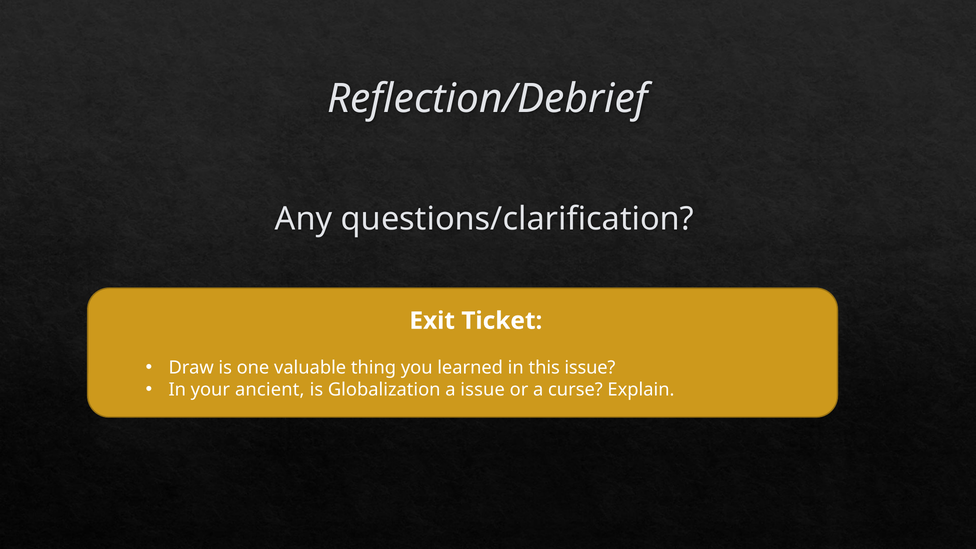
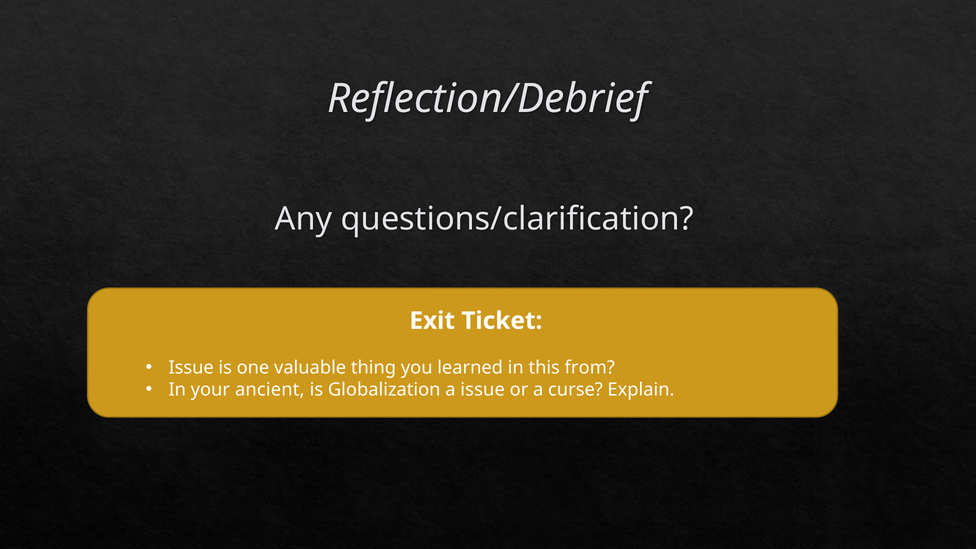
Draw at (191, 368): Draw -> Issue
this issue: issue -> from
